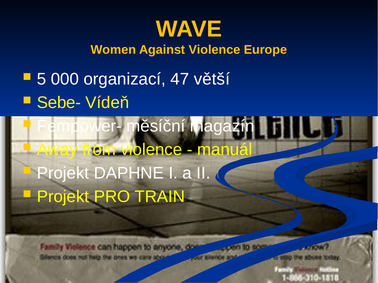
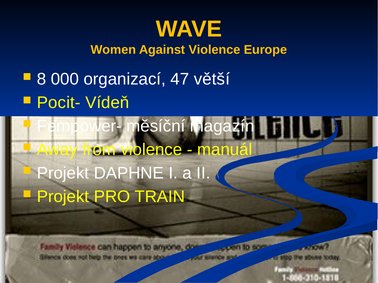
5: 5 -> 8
Sebe-: Sebe- -> Pocit-
